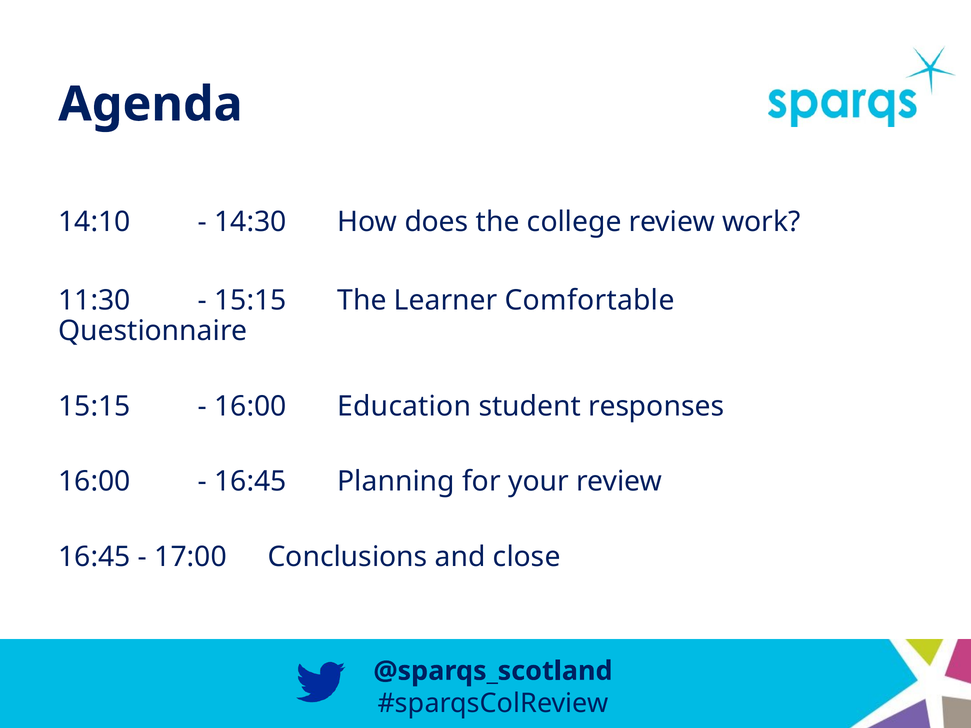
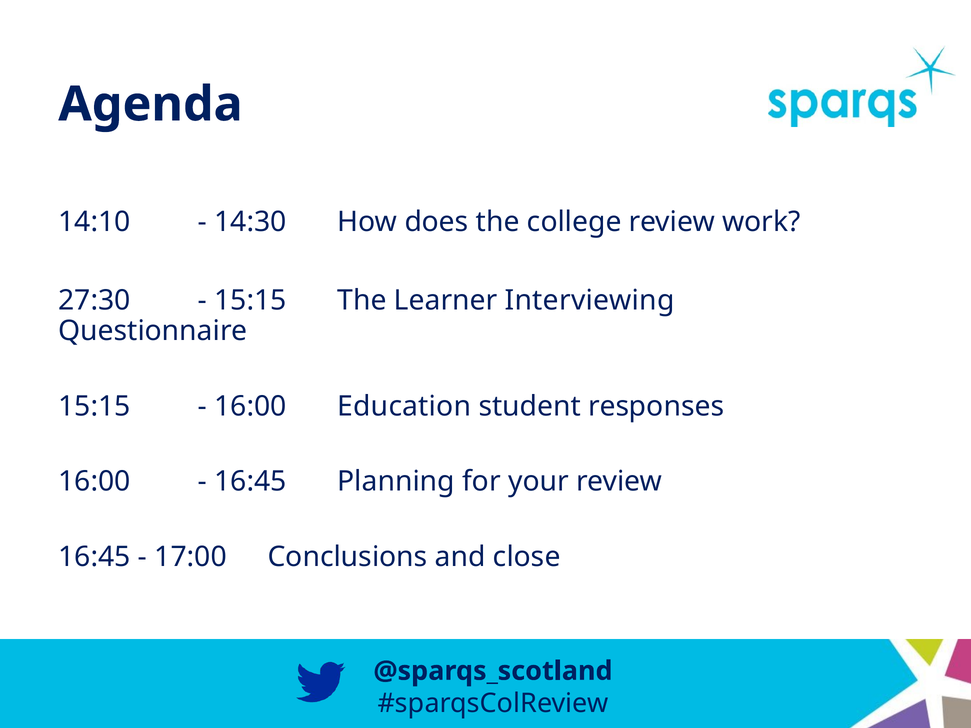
11:30: 11:30 -> 27:30
Comfortable: Comfortable -> Interviewing
